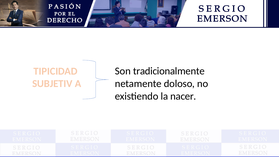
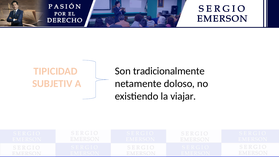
nacer: nacer -> viajar
